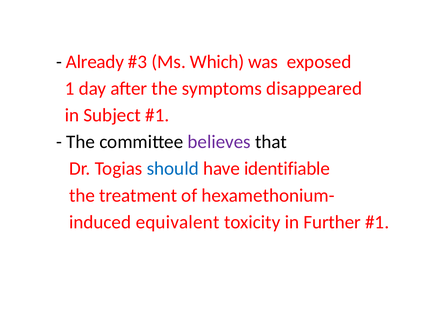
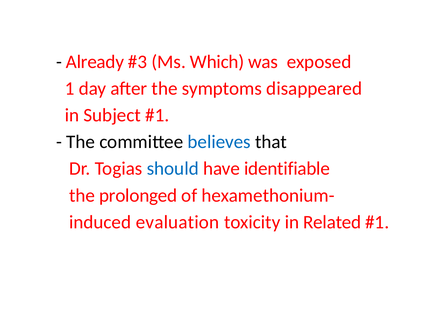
believes colour: purple -> blue
treatment: treatment -> prolonged
equivalent: equivalent -> evaluation
Further: Further -> Related
